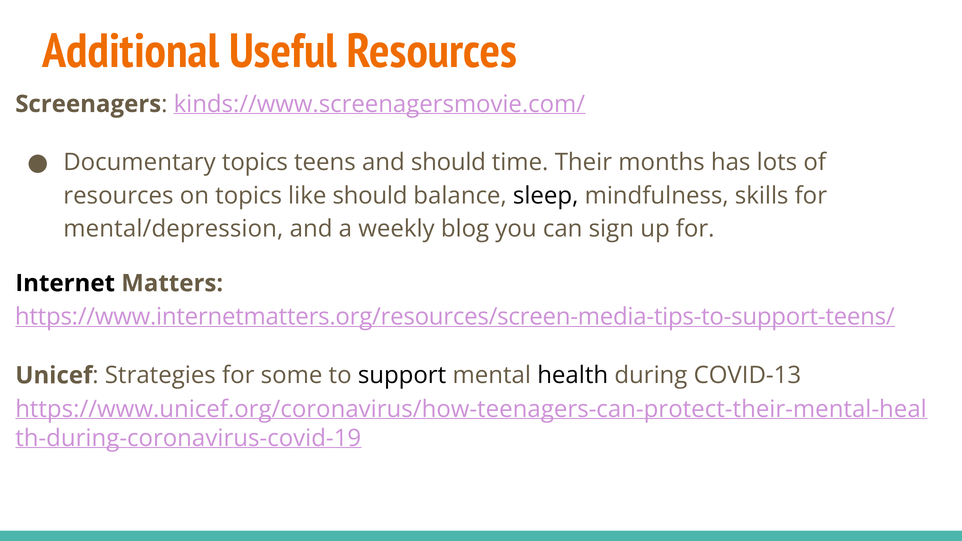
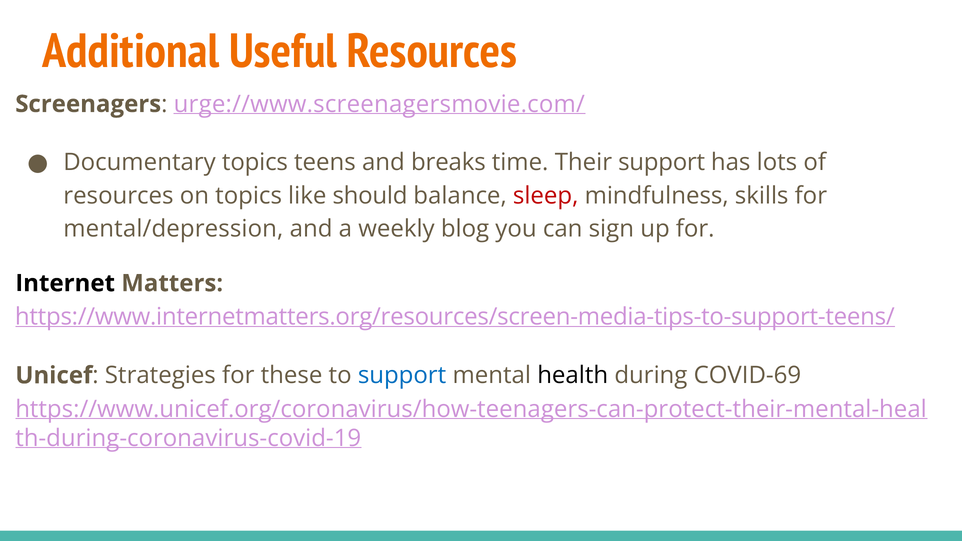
kinds://www.screenagersmovie.com/: kinds://www.screenagersmovie.com/ -> urge://www.screenagersmovie.com/
and should: should -> breaks
Their months: months -> support
sleep colour: black -> red
some: some -> these
support at (402, 376) colour: black -> blue
COVID-13: COVID-13 -> COVID-69
